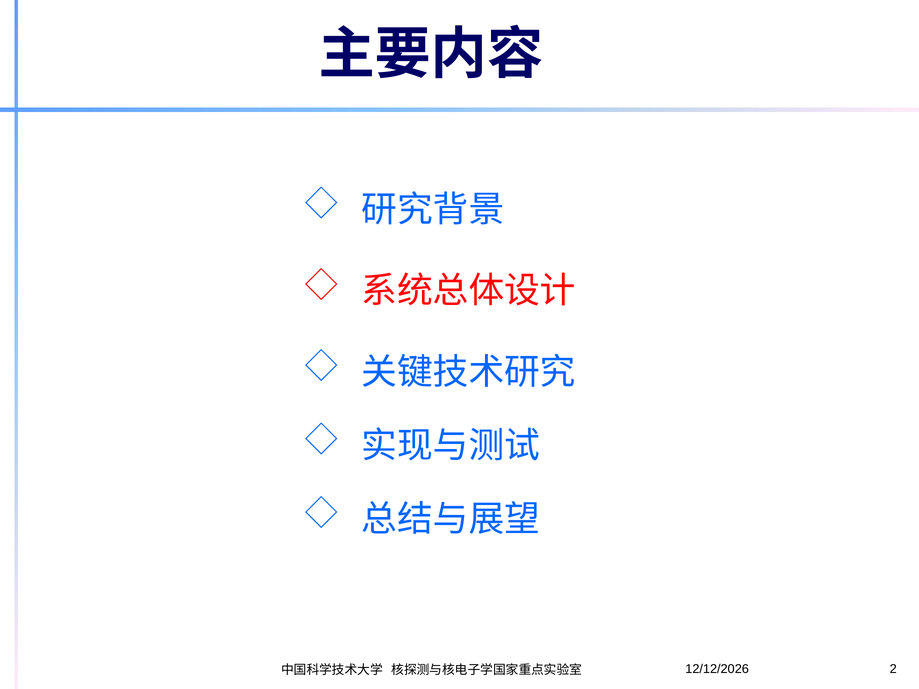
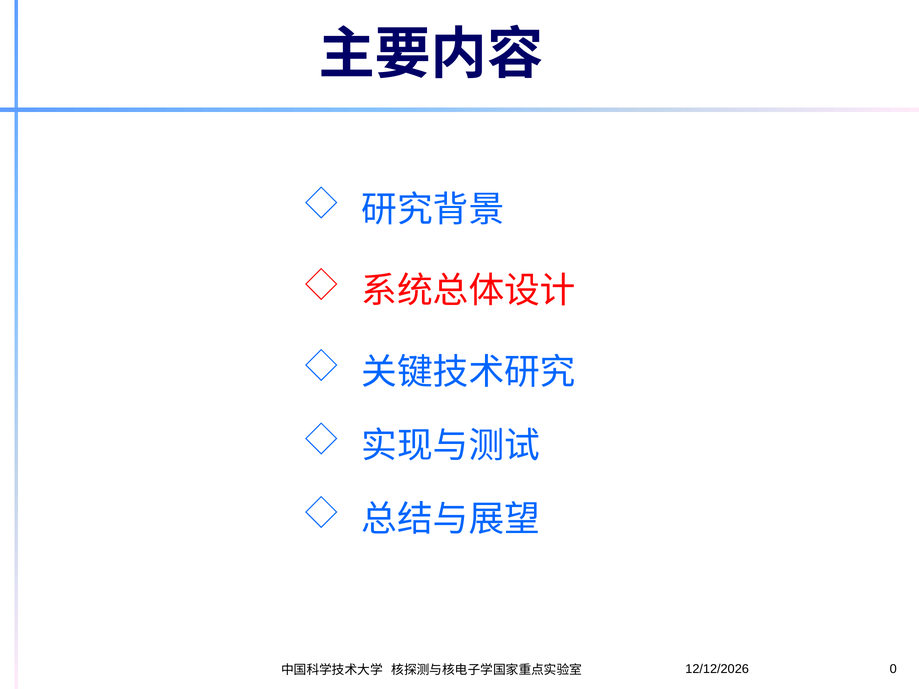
2: 2 -> 0
